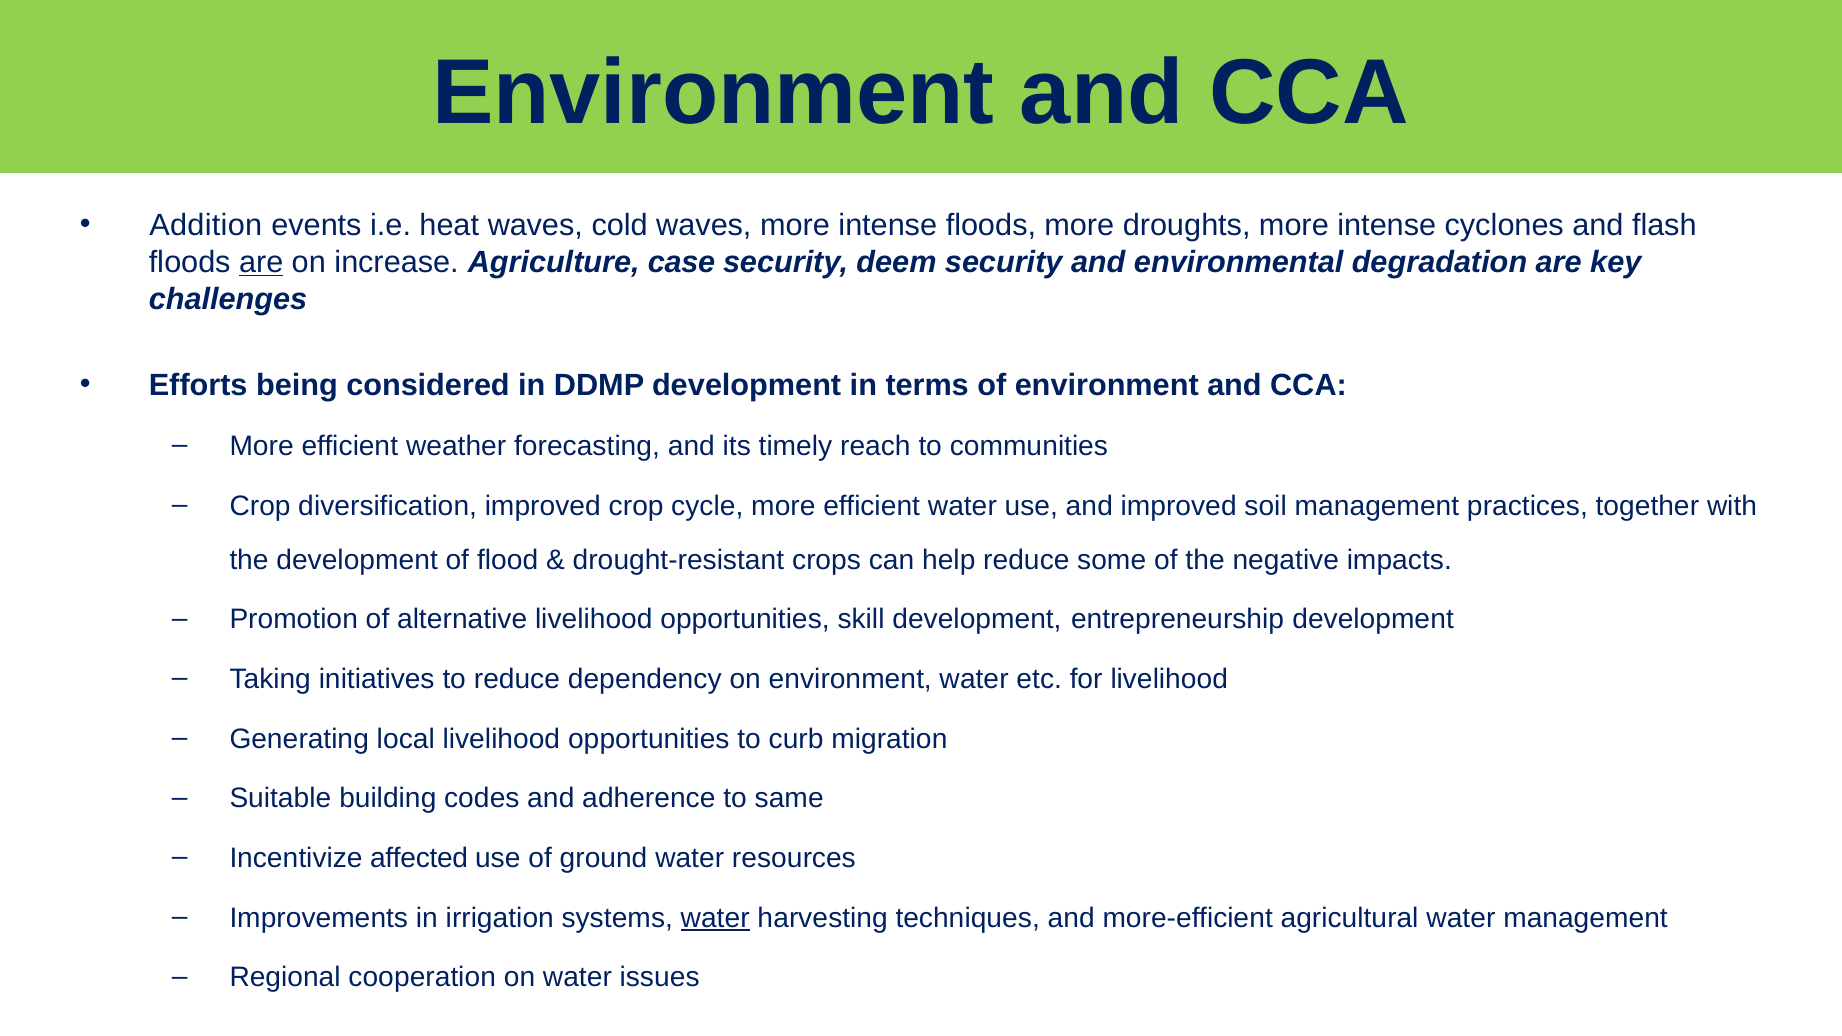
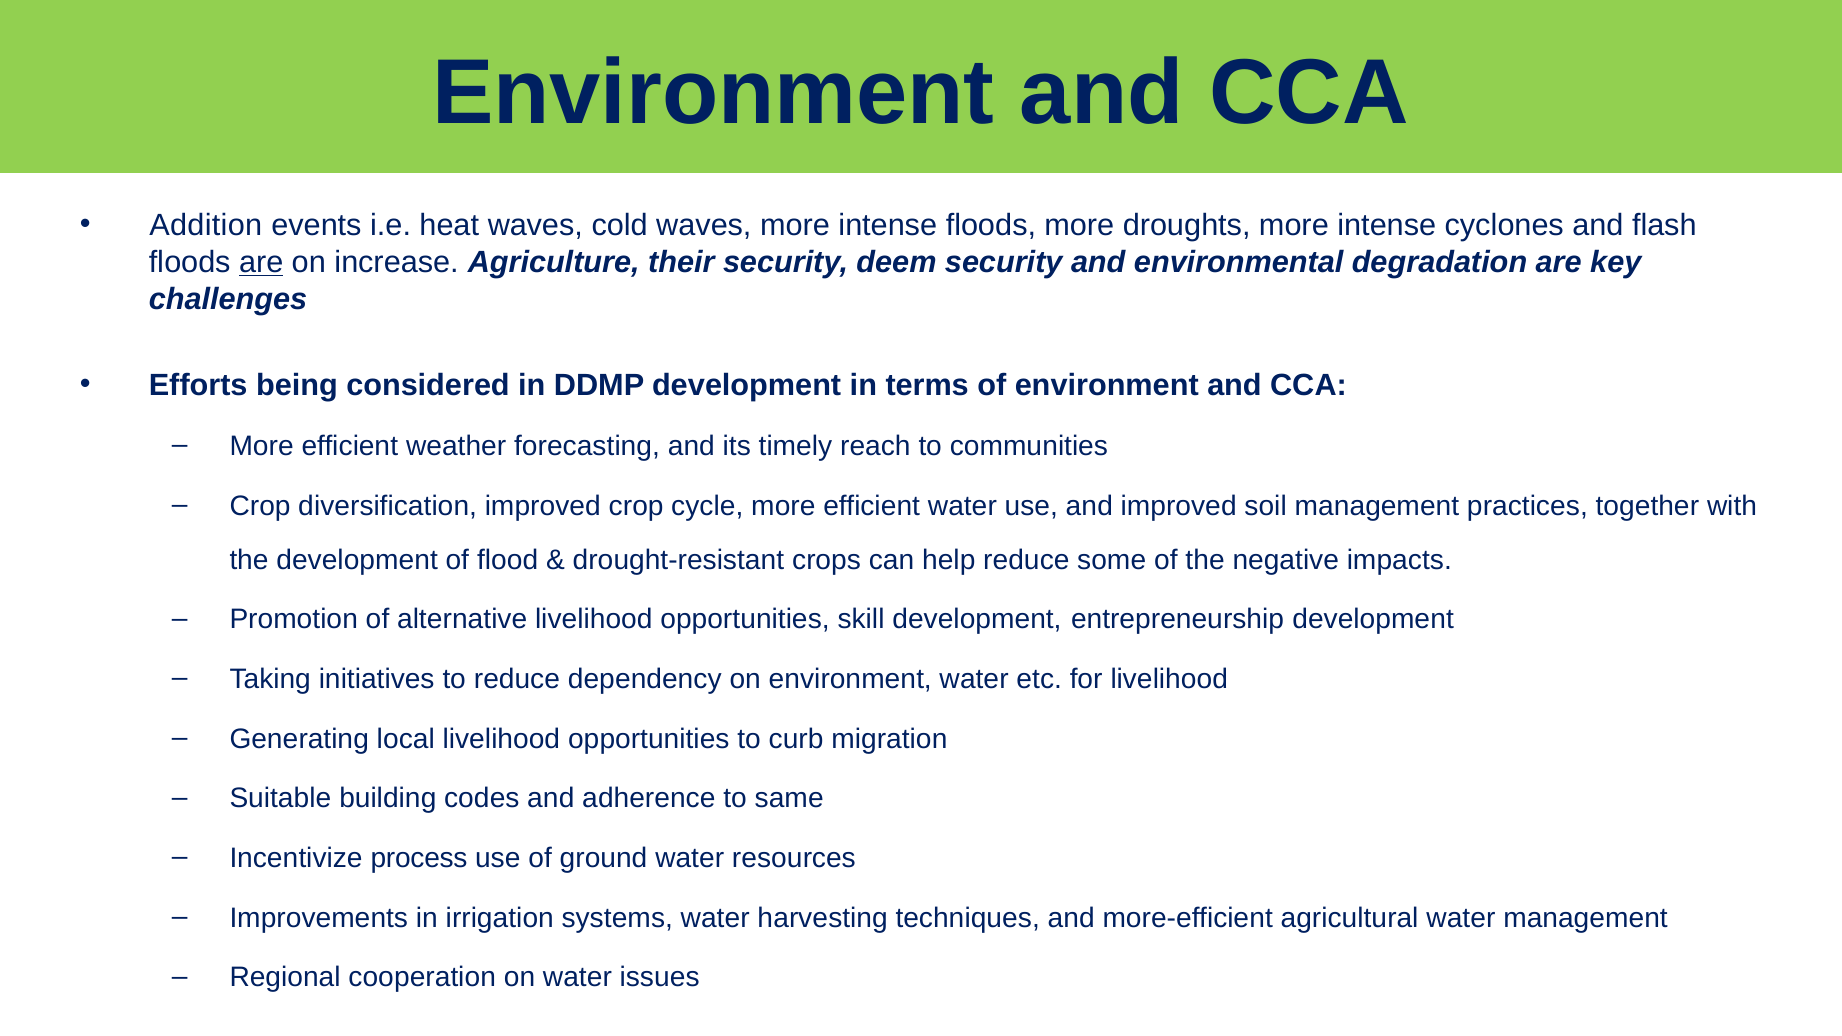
case: case -> their
affected: affected -> process
water at (715, 918) underline: present -> none
